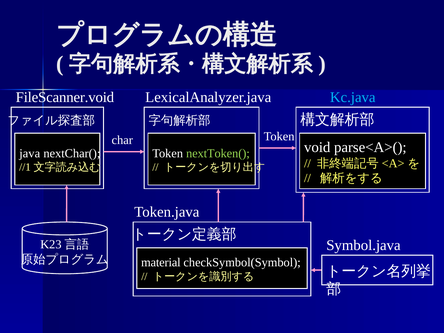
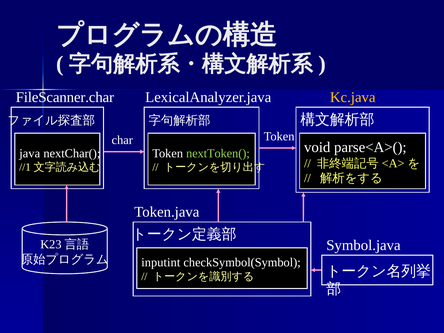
FileScanner.void: FileScanner.void -> FileScanner.char
Kc.java colour: light blue -> yellow
material: material -> inputint
